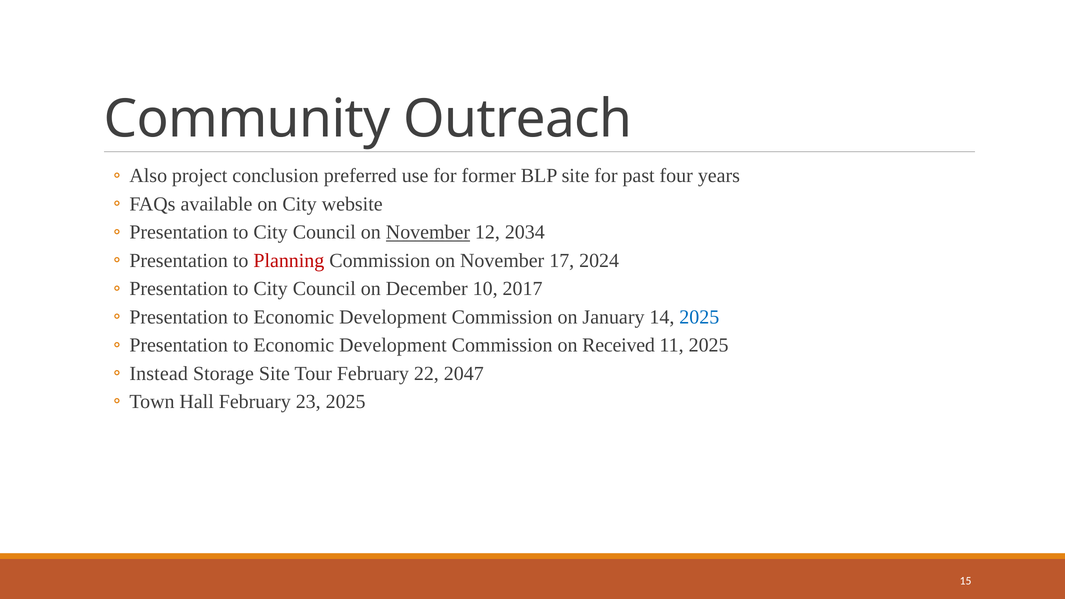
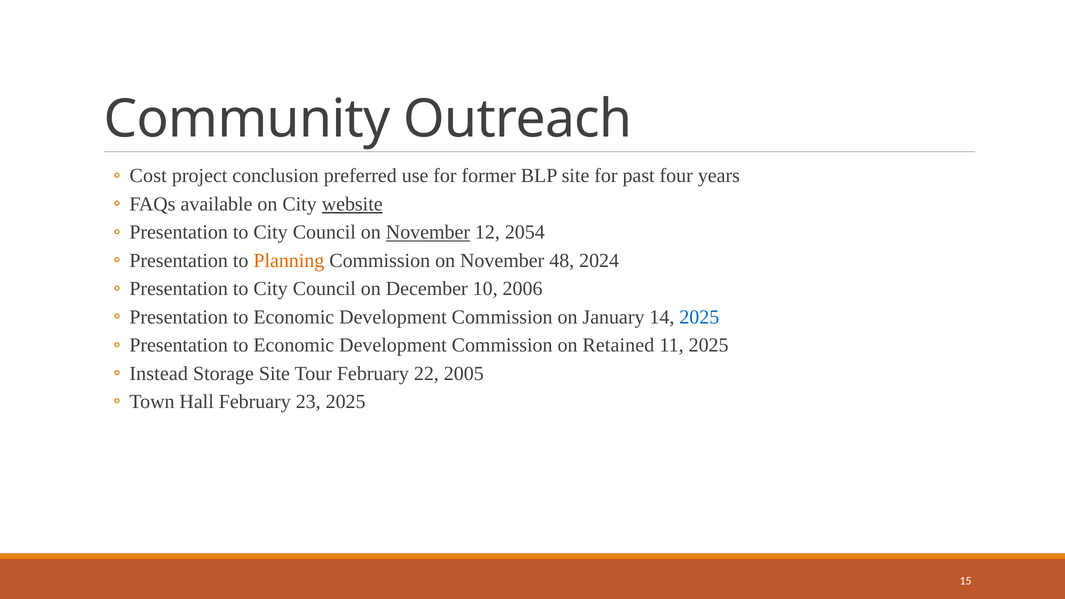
Also: Also -> Cost
website underline: none -> present
2034: 2034 -> 2054
Planning colour: red -> orange
17: 17 -> 48
2017: 2017 -> 2006
Received: Received -> Retained
2047: 2047 -> 2005
